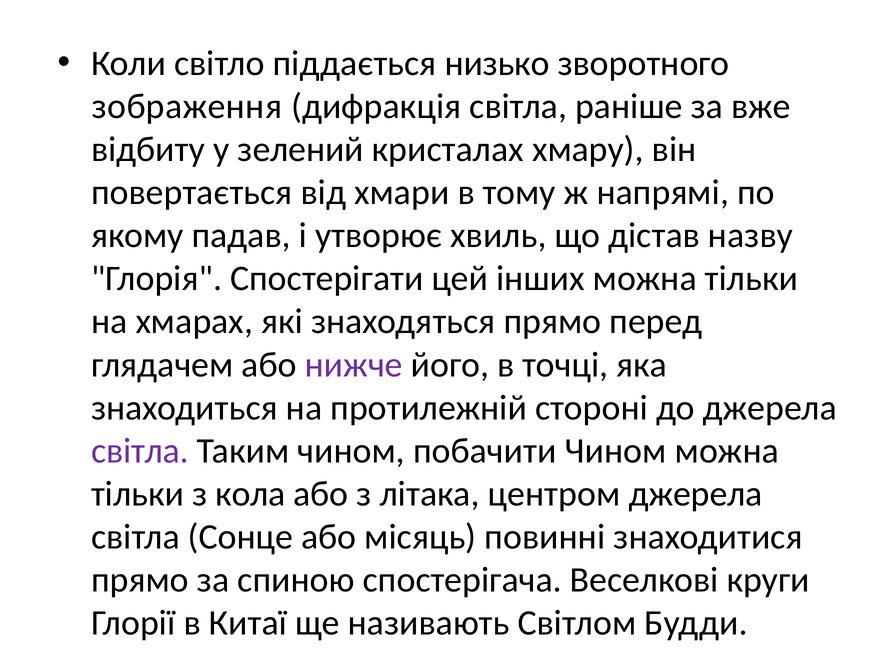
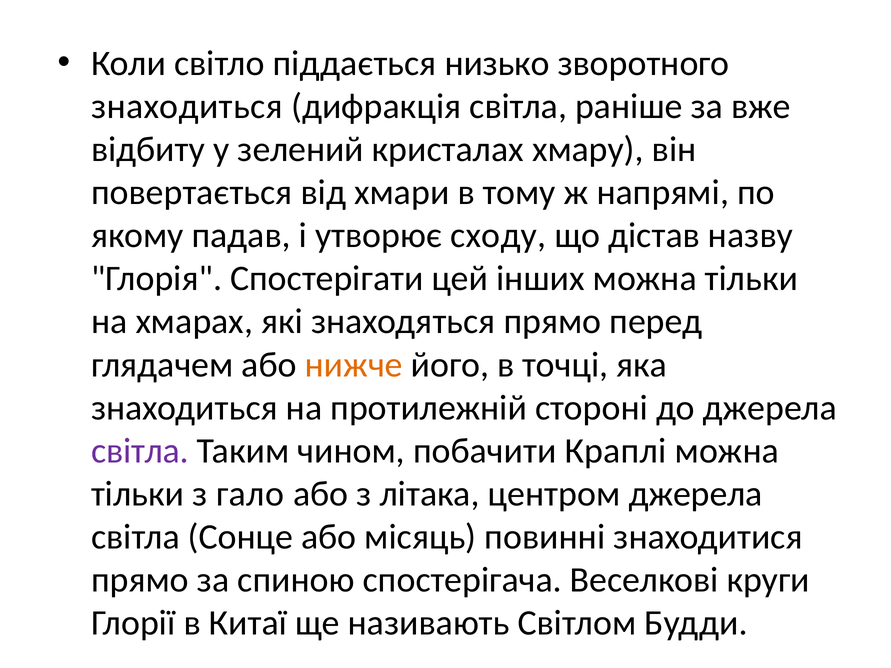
зображення at (187, 106): зображення -> знаходиться
хвиль: хвиль -> сходу
нижче colour: purple -> orange
побачити Чином: Чином -> Краплі
кола: кола -> гало
